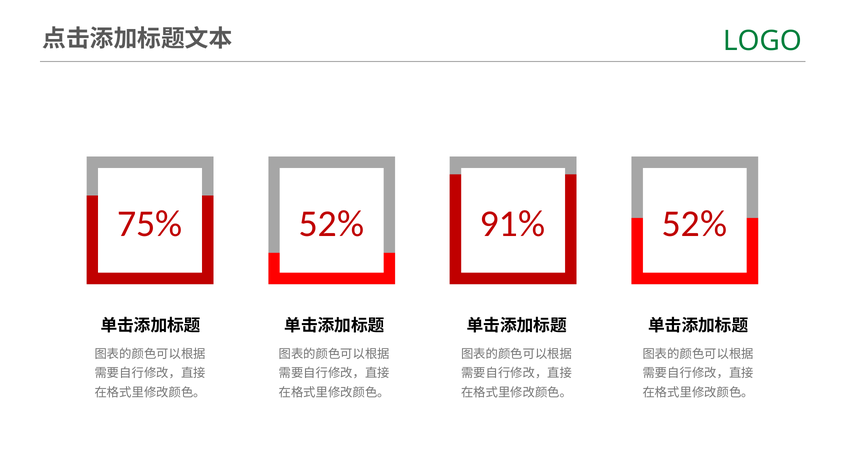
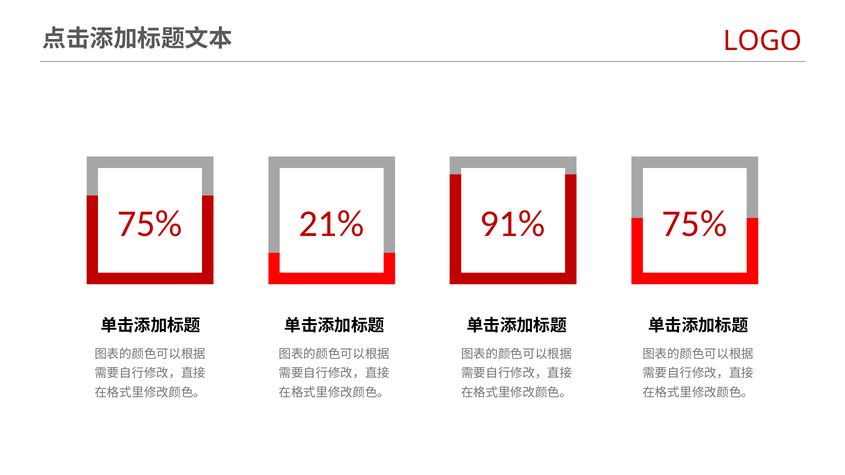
LOGO colour: green -> red
75% 52%: 52% -> 21%
91% 52%: 52% -> 75%
